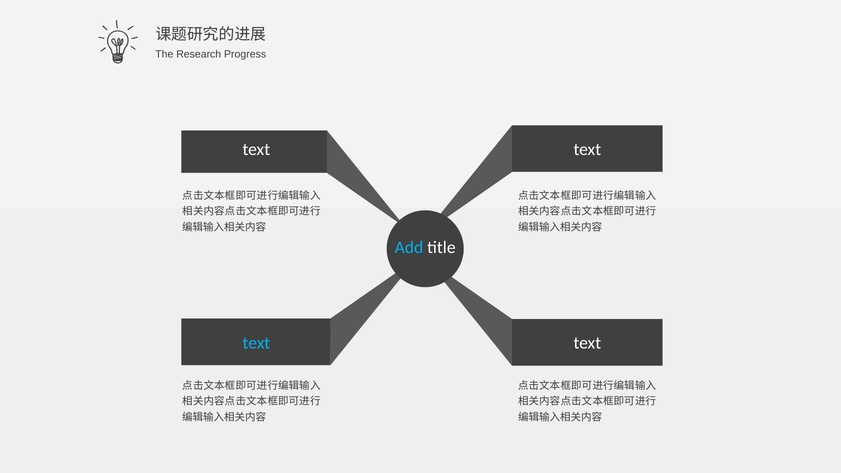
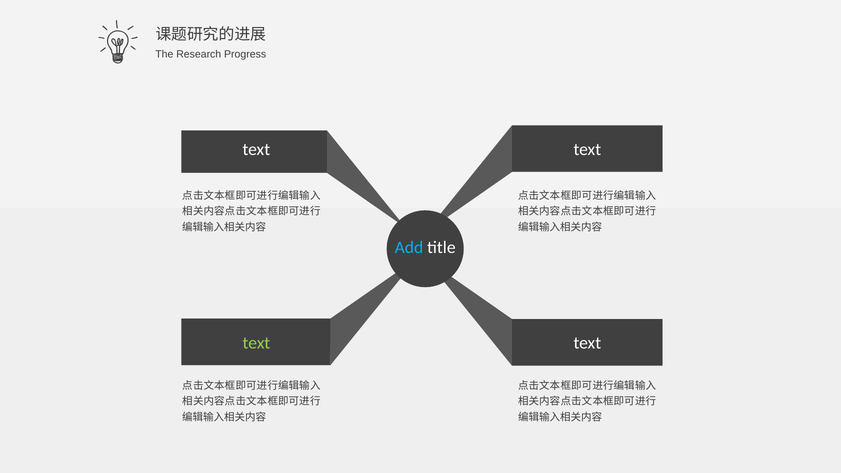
text at (256, 343) colour: light blue -> light green
